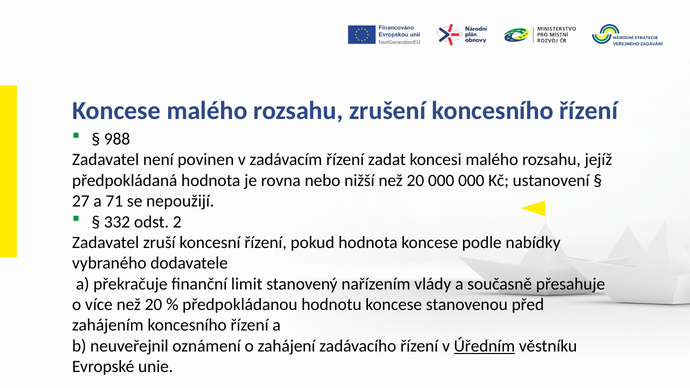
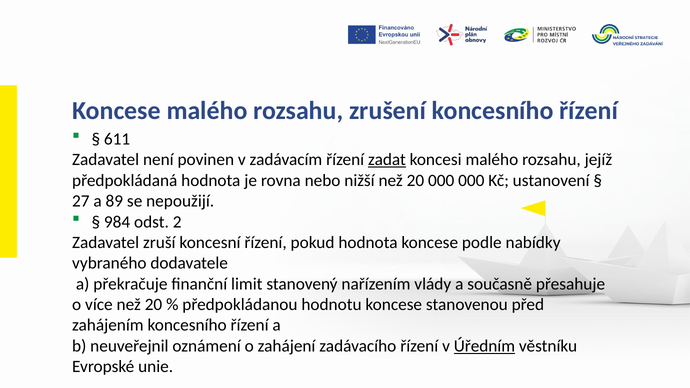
988: 988 -> 611
zadat underline: none -> present
71: 71 -> 89
332: 332 -> 984
